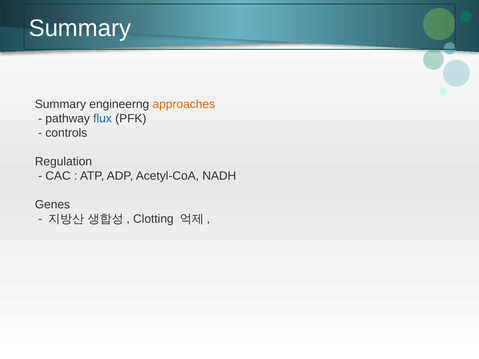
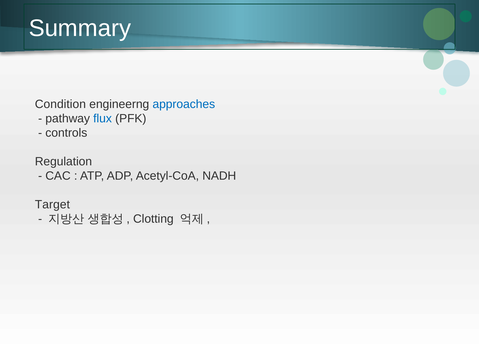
Summary at (60, 104): Summary -> Condition
approaches colour: orange -> blue
Genes: Genes -> Target
